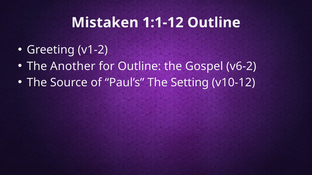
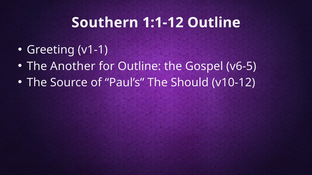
Mistaken: Mistaken -> Southern
v1-2: v1-2 -> v1-1
v6-2: v6-2 -> v6-5
Setting: Setting -> Should
